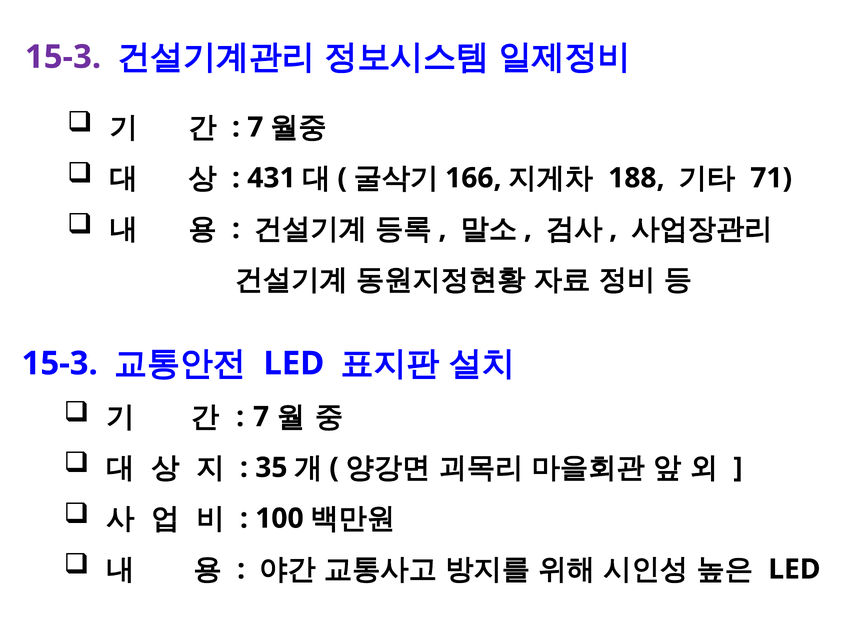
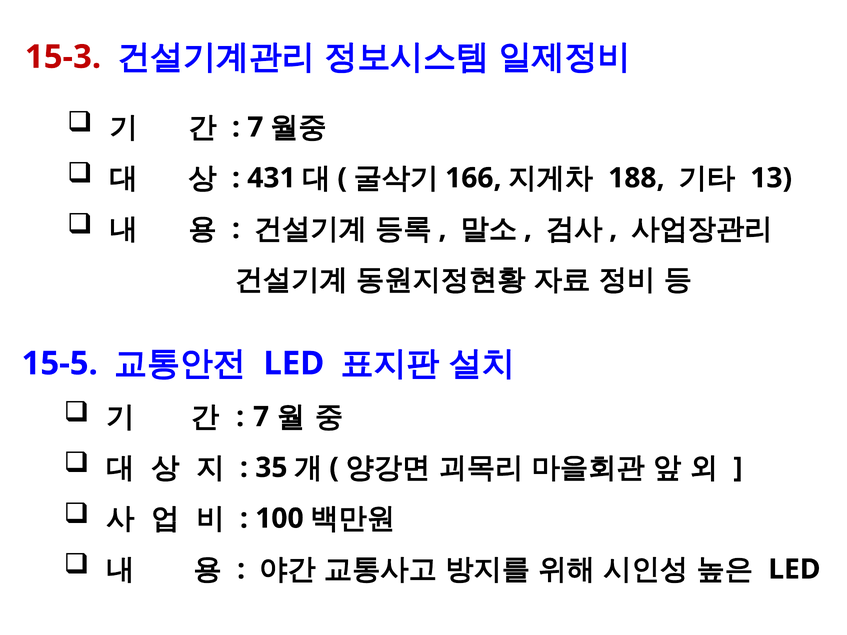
15-3 at (63, 57) colour: purple -> red
71: 71 -> 13
15-3 at (60, 364): 15-3 -> 15-5
